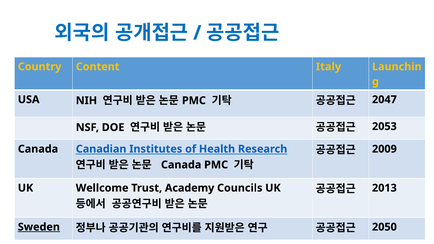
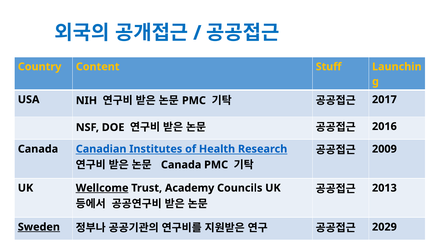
Italy: Italy -> Stuff
2047: 2047 -> 2017
2053: 2053 -> 2016
Wellcome underline: none -> present
2050: 2050 -> 2029
